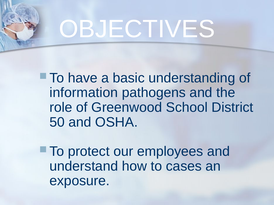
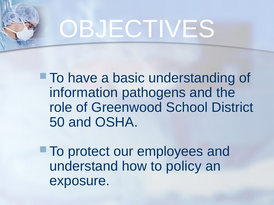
cases: cases -> policy
